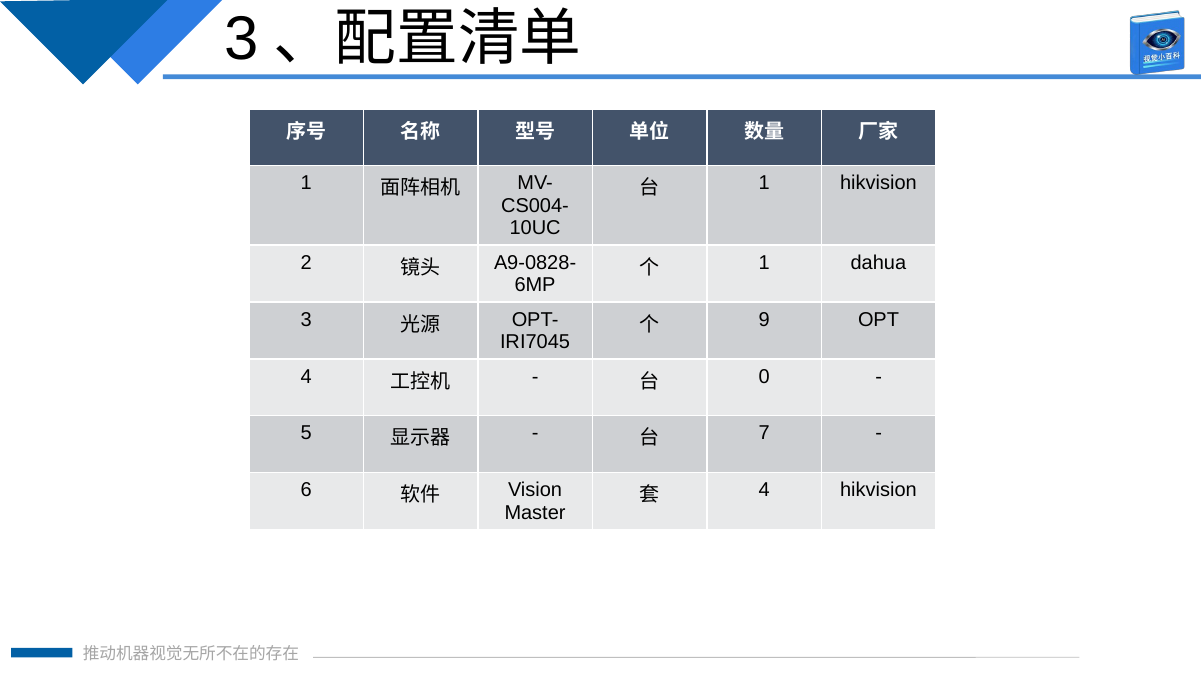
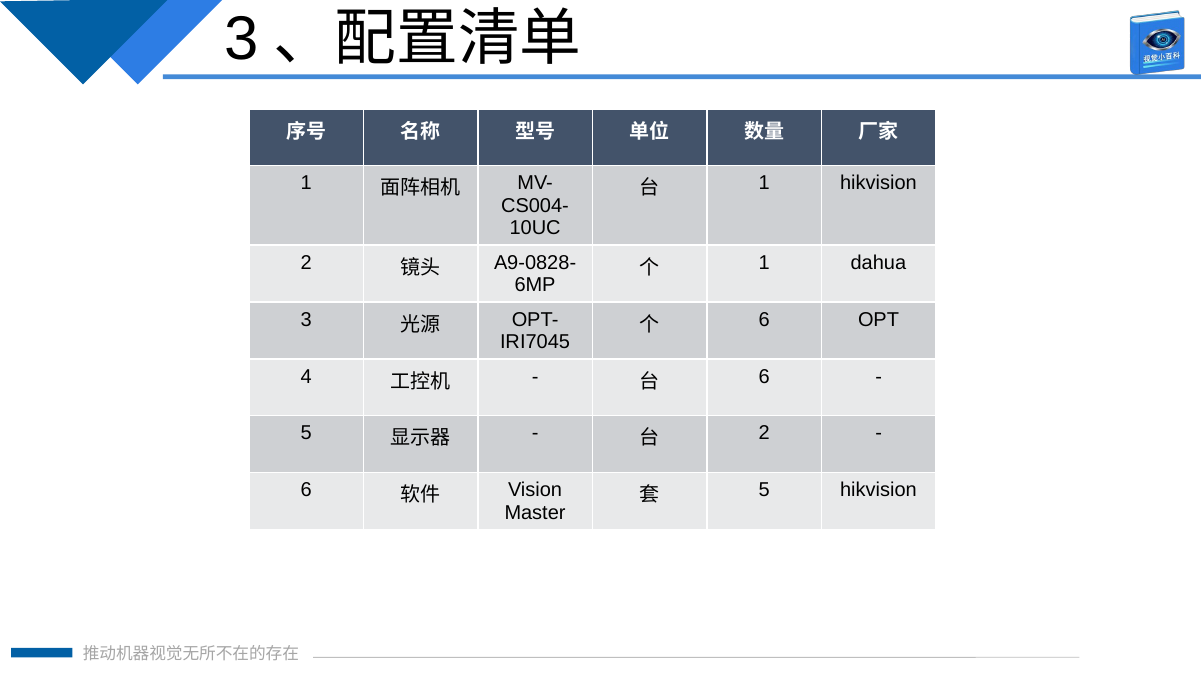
9 at (764, 319): 9 -> 6
0 at (764, 376): 0 -> 6
7 at (764, 433): 7 -> 2
4 at (764, 490): 4 -> 5
